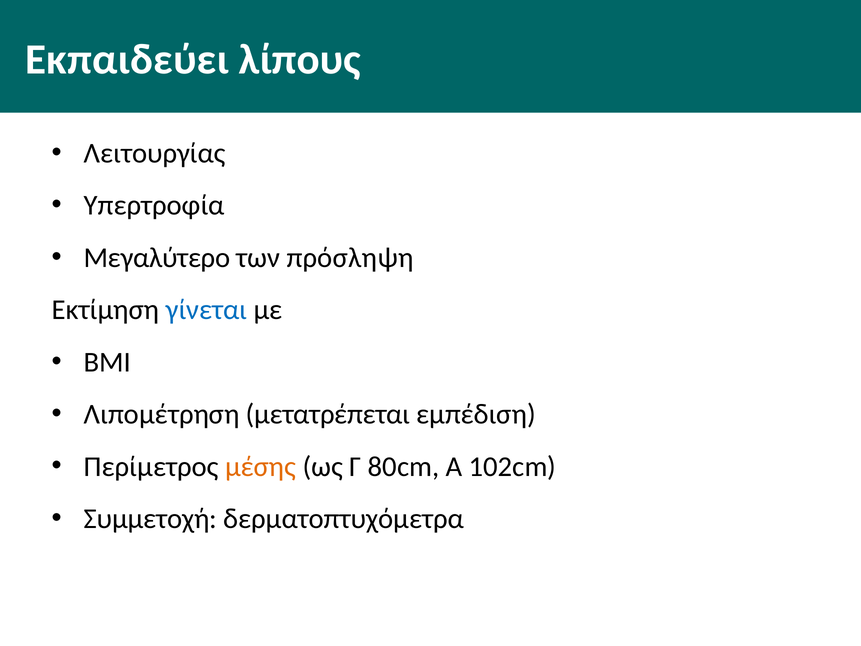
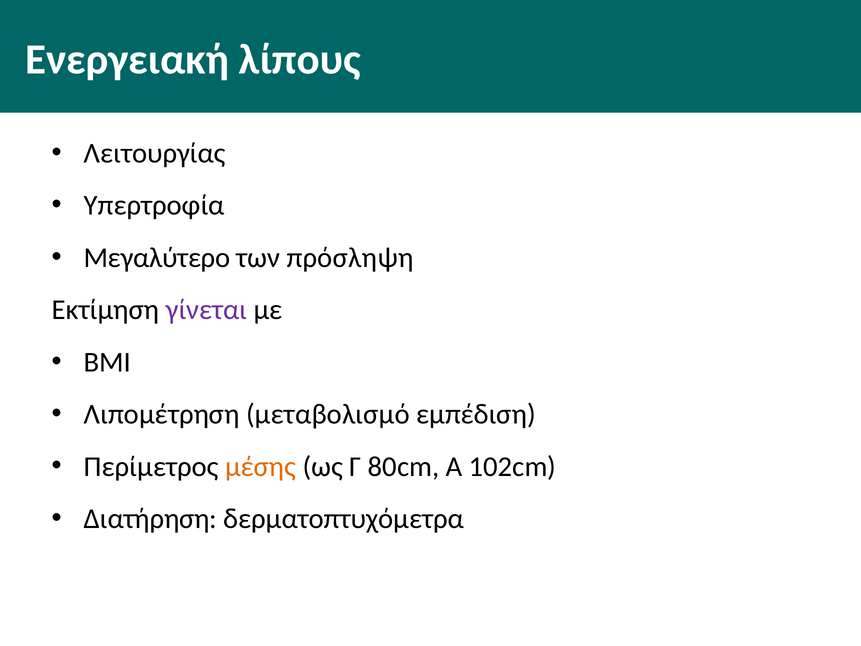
Εκπαιδεύει: Εκπαιδεύει -> Ενεργειακή
γίνεται colour: blue -> purple
μετατρέπεται: μετατρέπεται -> μεταβολισμό
Συμμετοχή: Συμμετοχή -> Διατήρηση
